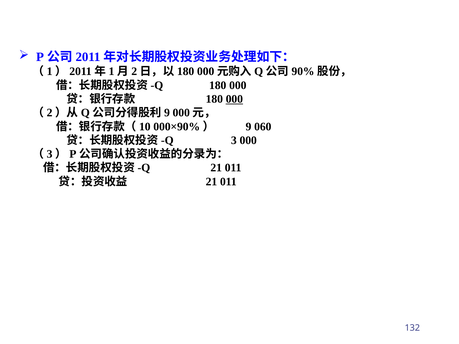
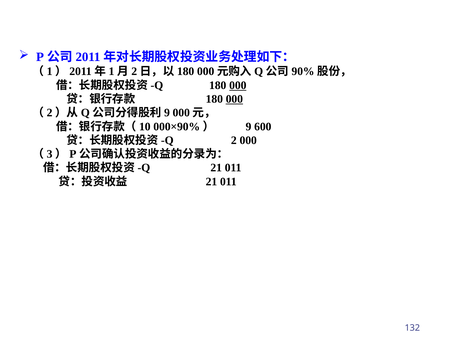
000 at (238, 85) underline: none -> present
060: 060 -> 600
3: 3 -> 2
